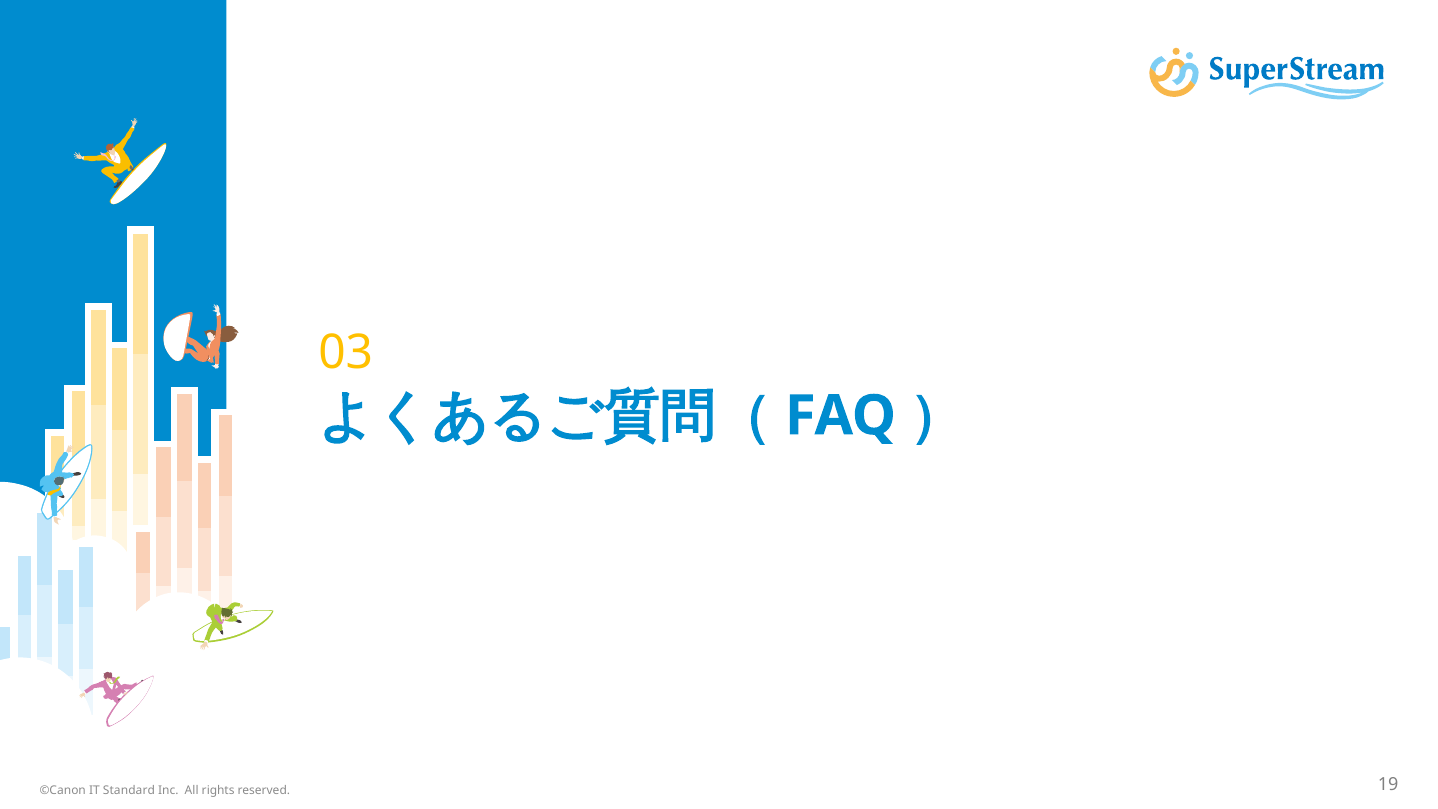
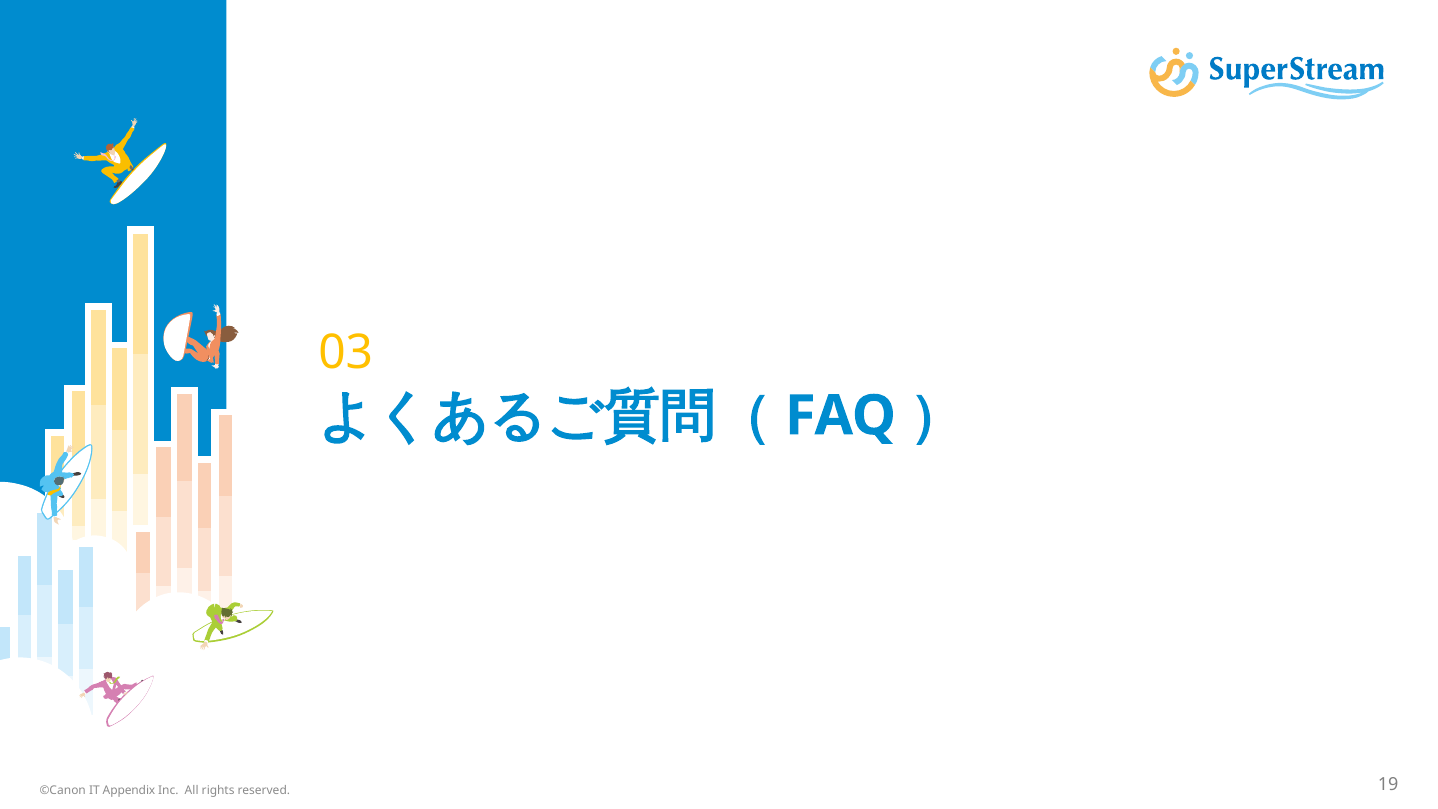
Standard: Standard -> Appendix
